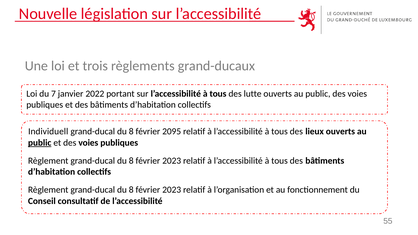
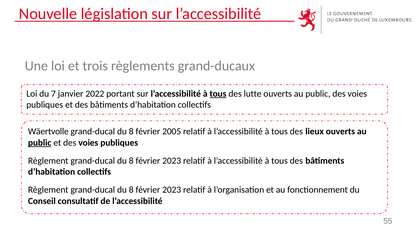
tous at (218, 94) underline: none -> present
Individuell: Individuell -> Wäertvolle
2095: 2095 -> 2005
